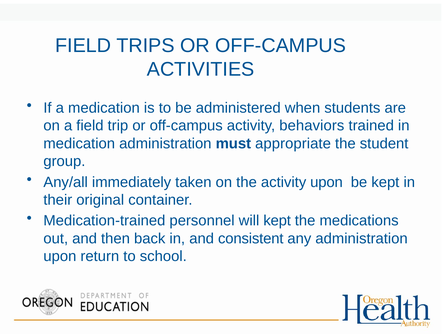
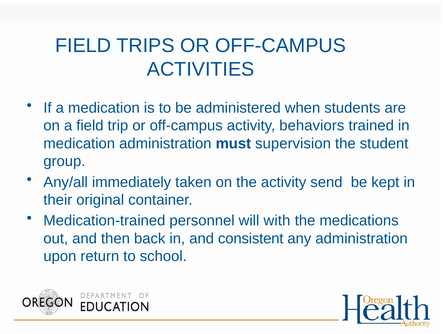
appropriate: appropriate -> supervision
activity upon: upon -> send
will kept: kept -> with
